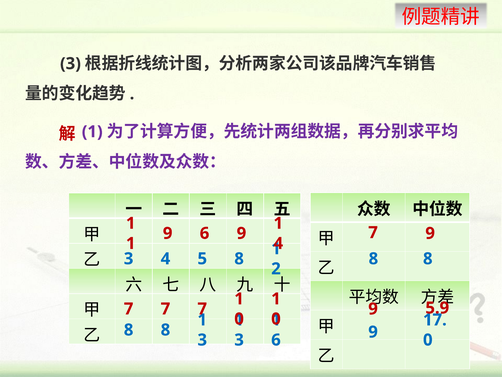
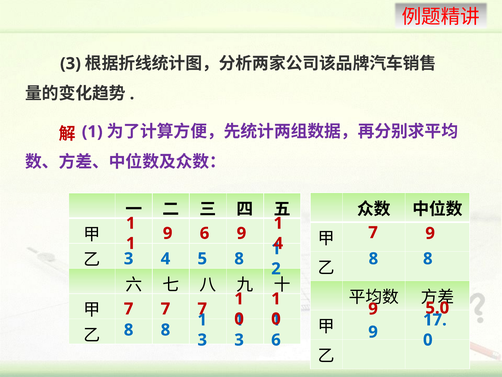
5.9: 5.9 -> 5.0
